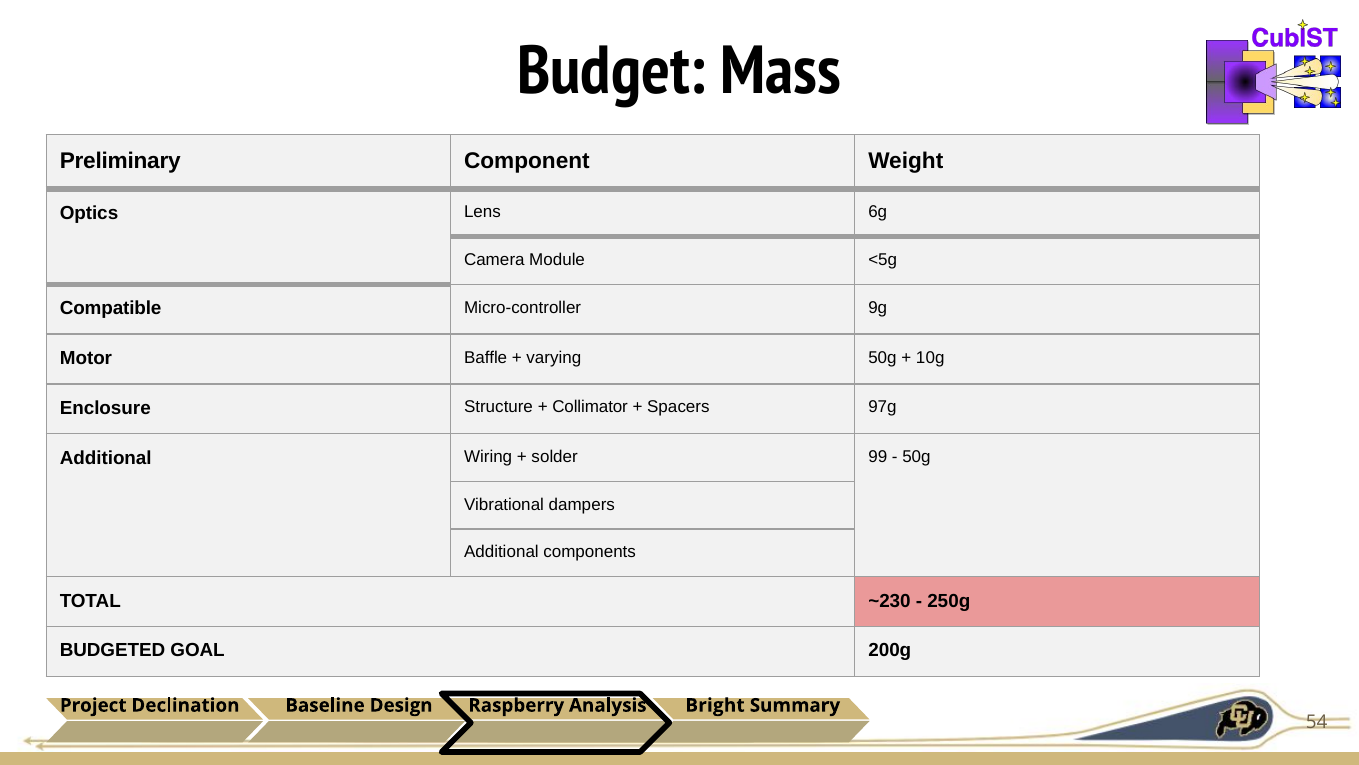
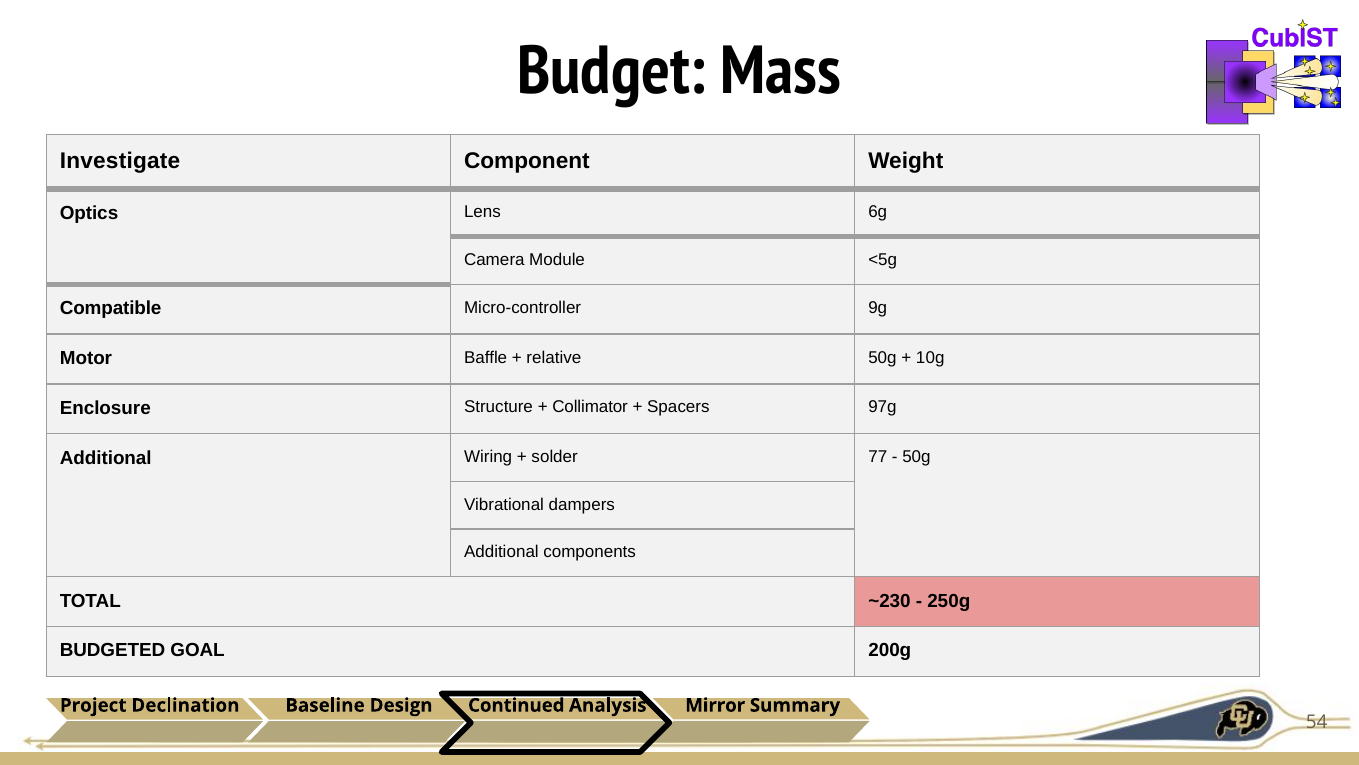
Preliminary: Preliminary -> Investigate
varying: varying -> relative
99: 99 -> 77
Raspberry: Raspberry -> Continued
Bright: Bright -> Mirror
